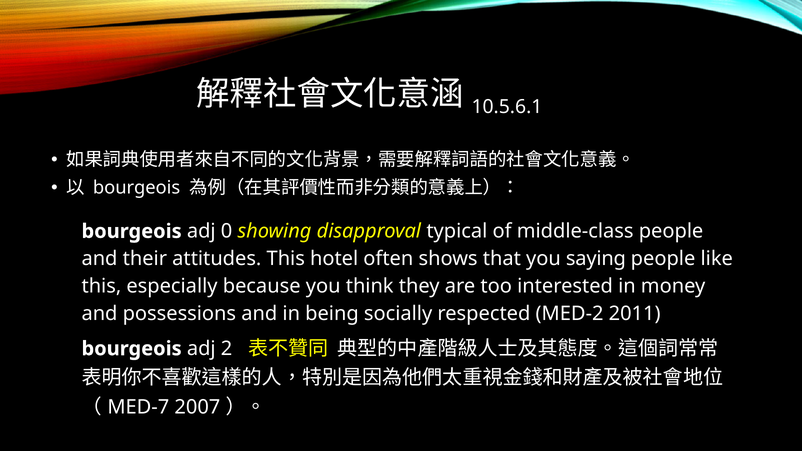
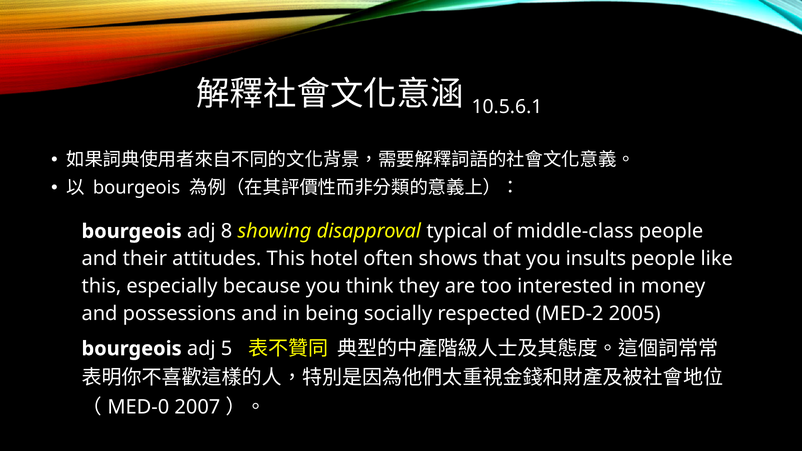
0: 0 -> 8
saying: saying -> insults
2011: 2011 -> 2005
2: 2 -> 5
MED-7: MED-7 -> MED-0
